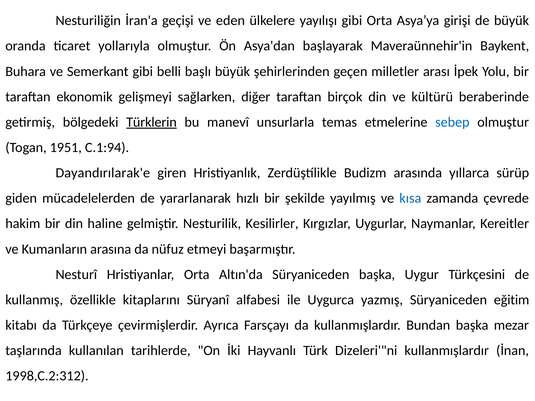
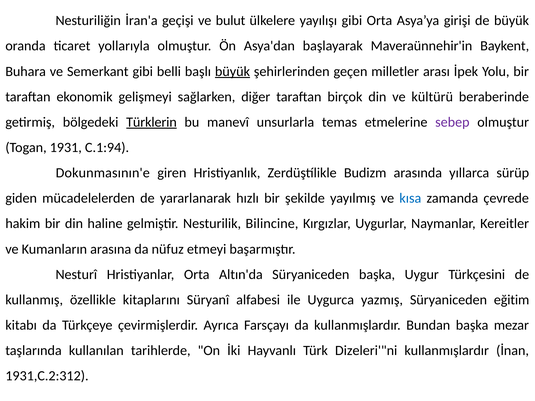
eden: eden -> bulut
büyük at (233, 71) underline: none -> present
sebep colour: blue -> purple
1951: 1951 -> 1931
Dayandırılarak'e: Dayandırılarak'e -> Dokunmasının'e
Kesilirler: Kesilirler -> Bilincine
1998,C.2:312: 1998,C.2:312 -> 1931,C.2:312
